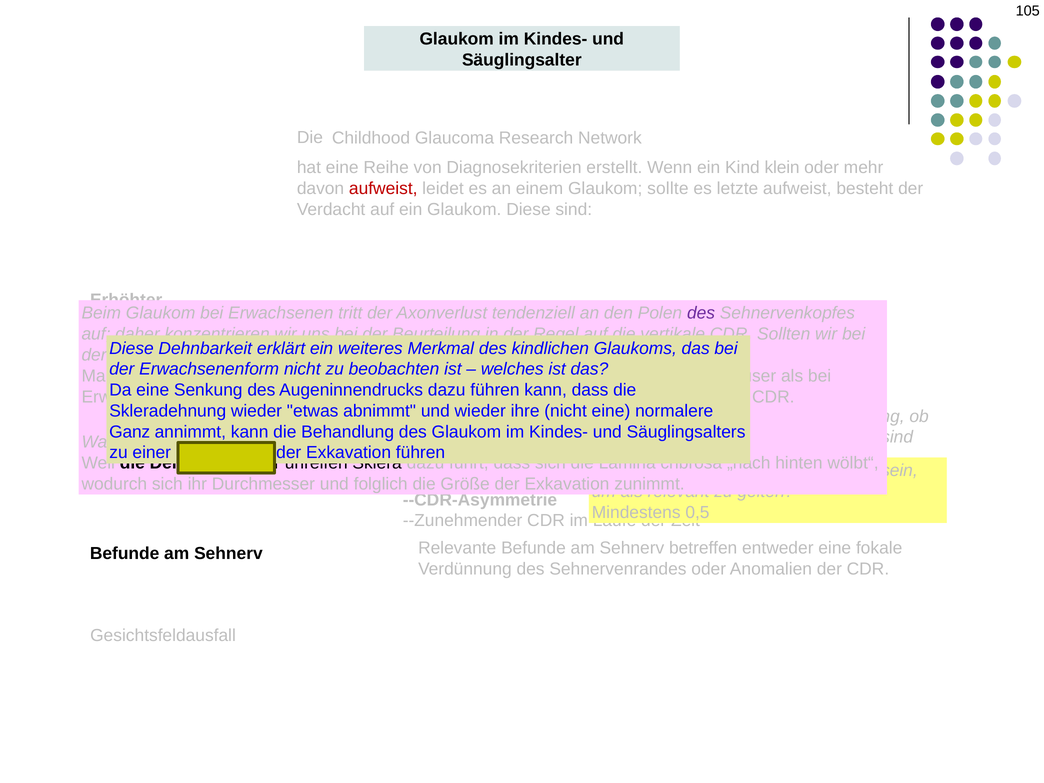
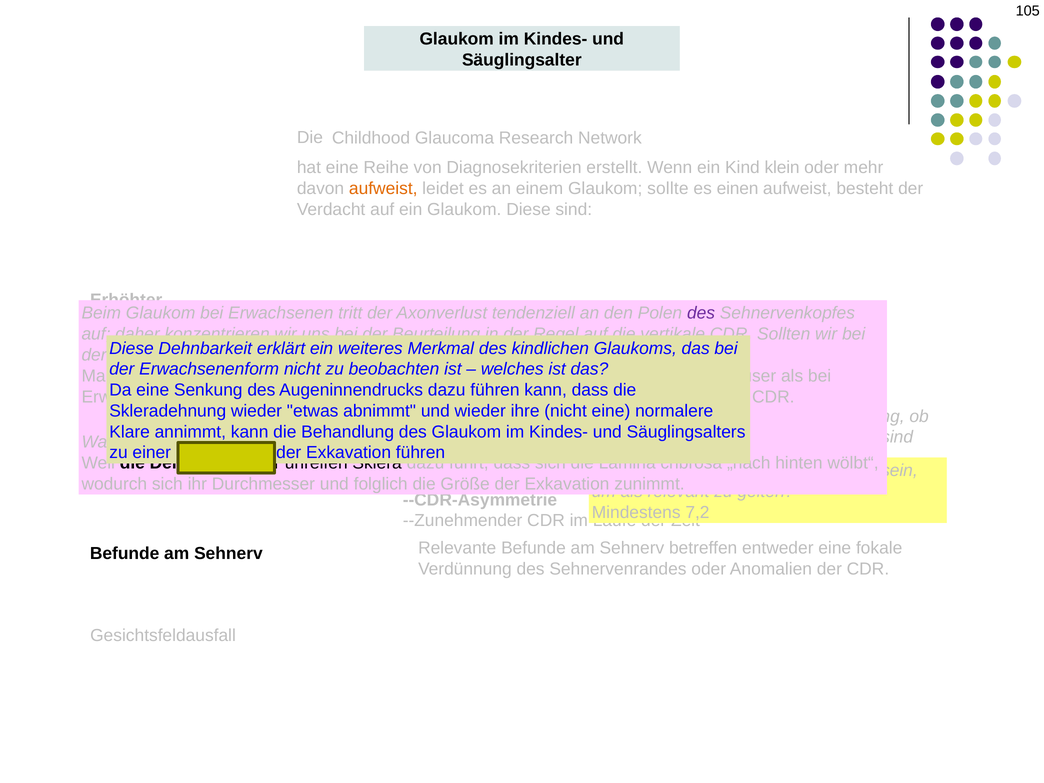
aufweist at (383, 189) colour: red -> orange
letzte: letzte -> einen
Ganz: Ganz -> Klare
0,5: 0,5 -> 7,2
